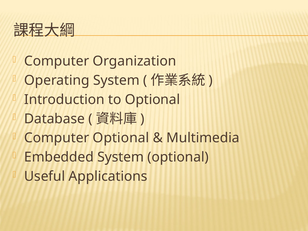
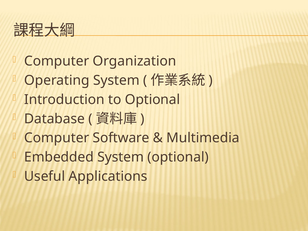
Computer Optional: Optional -> Software
